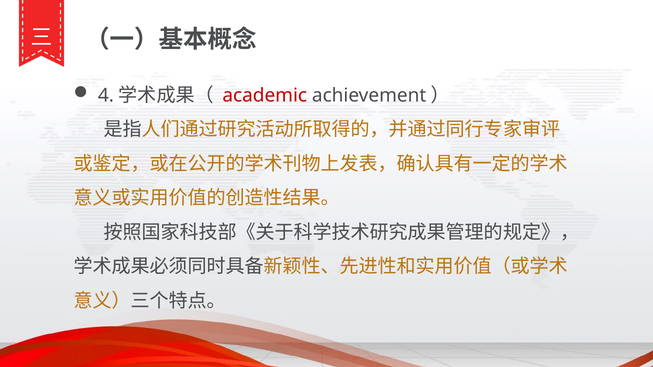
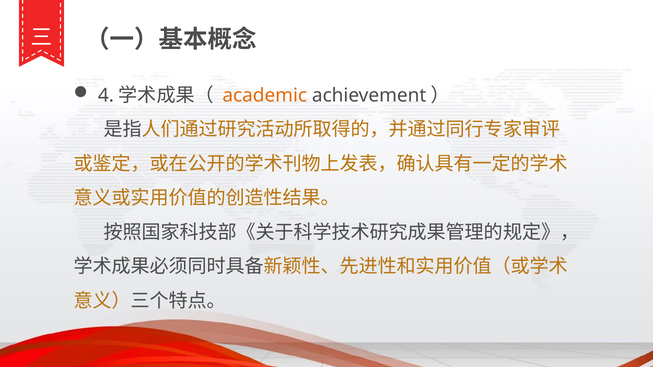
academic colour: red -> orange
